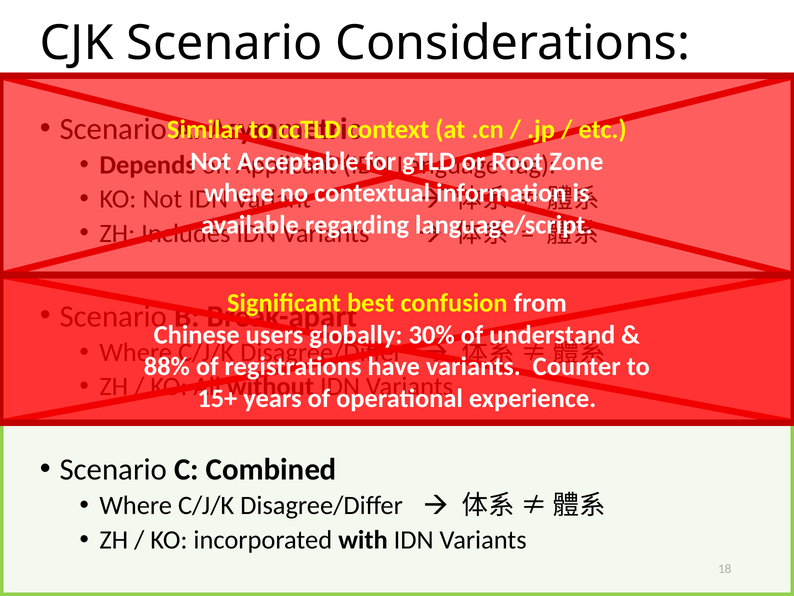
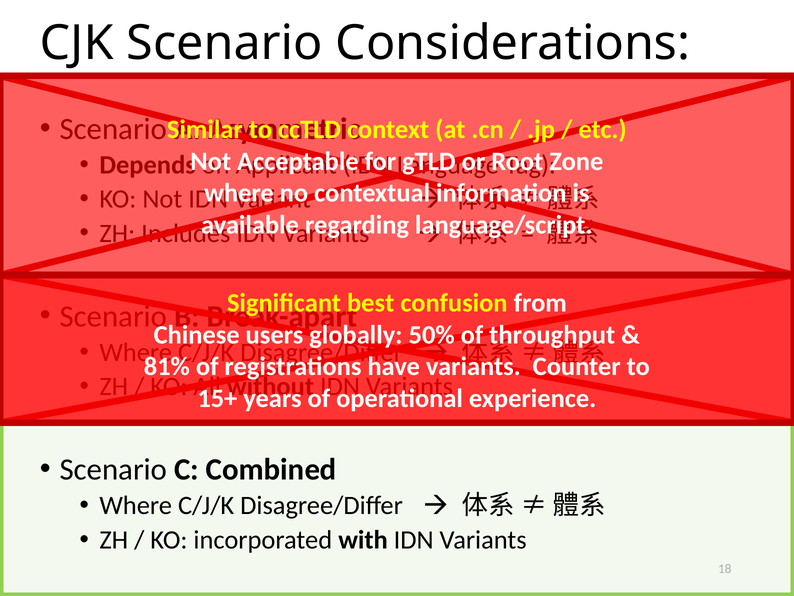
30%: 30% -> 50%
understand: understand -> throughput
88%: 88% -> 81%
